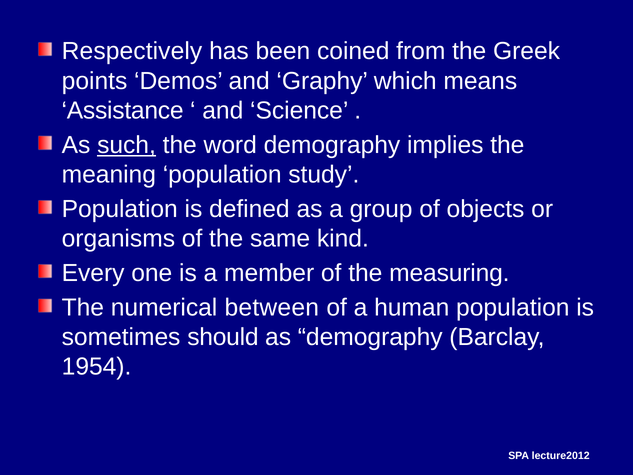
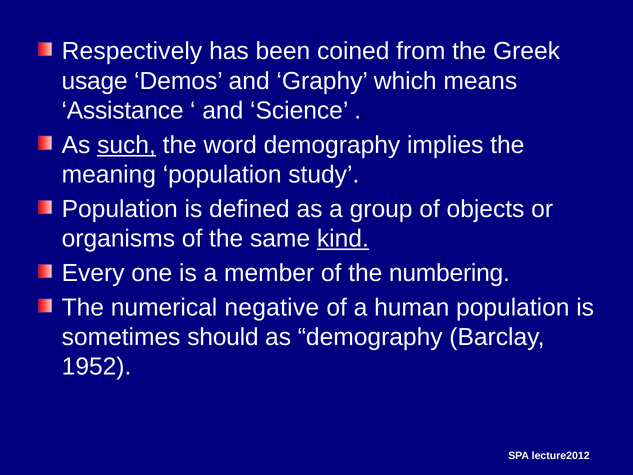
points: points -> usage
kind underline: none -> present
measuring: measuring -> numbering
between: between -> negative
1954: 1954 -> 1952
